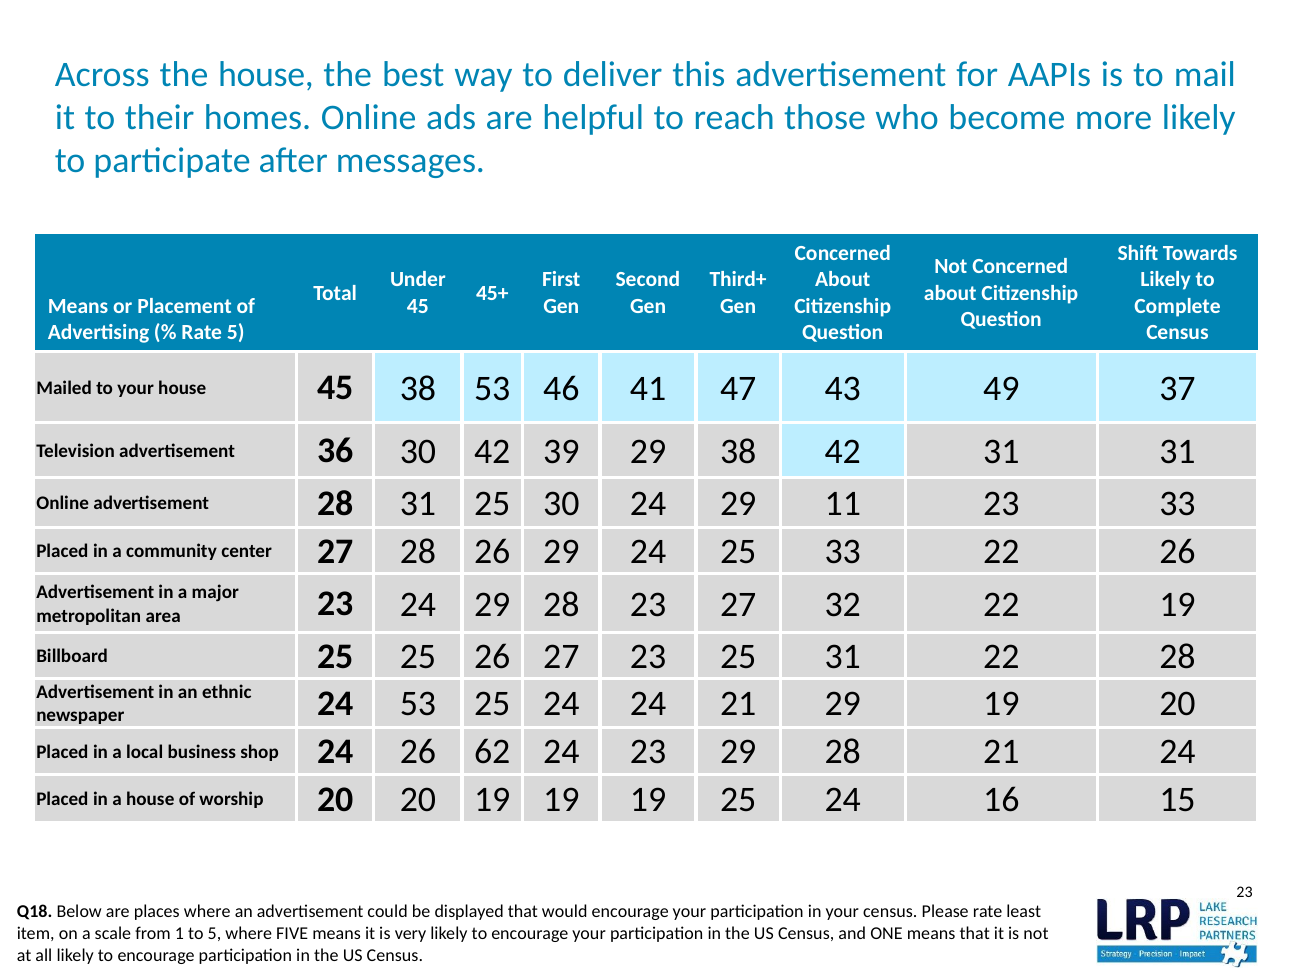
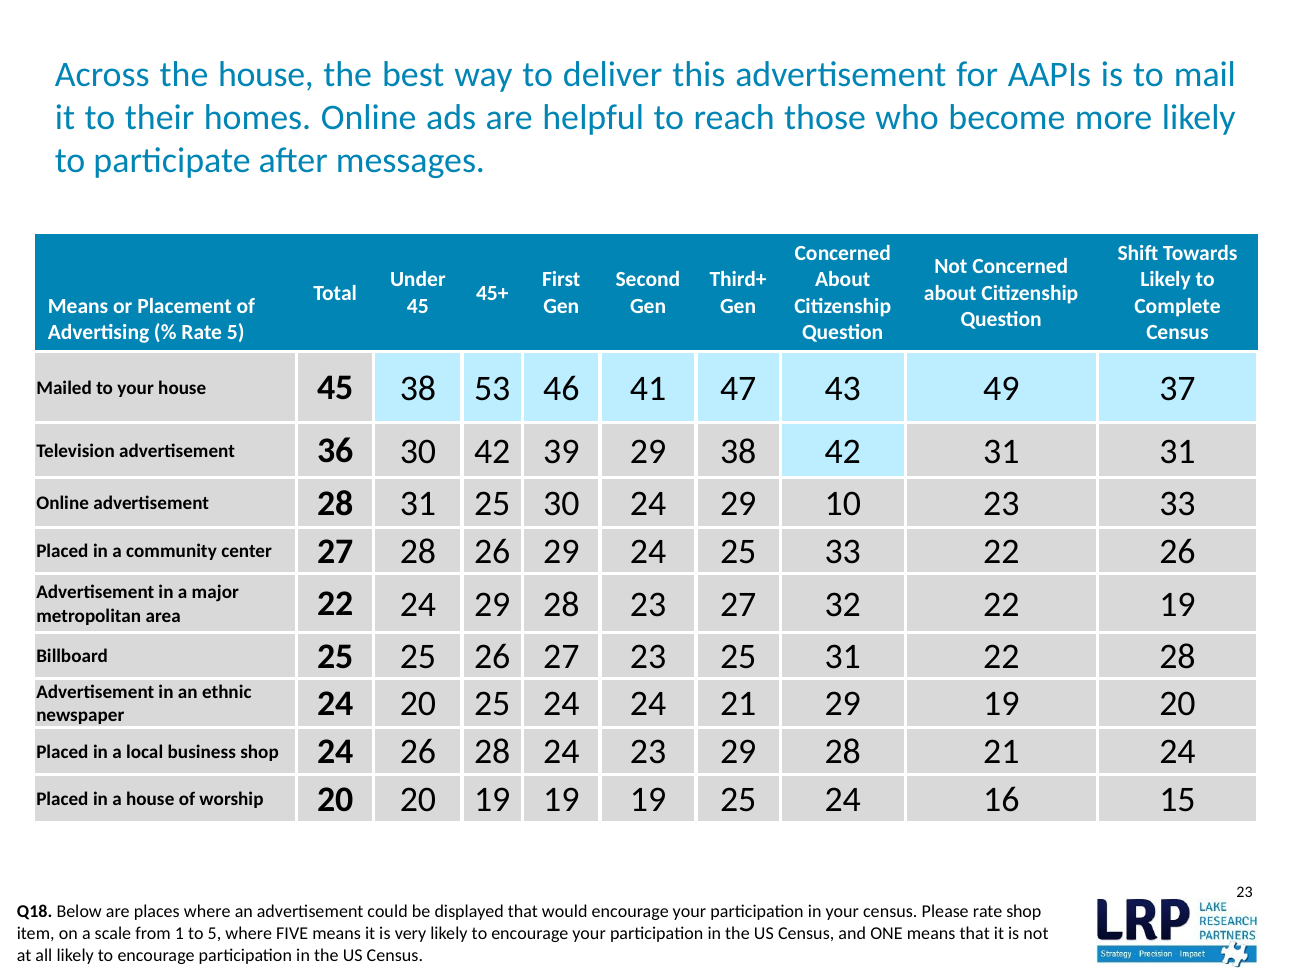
11: 11 -> 10
area 23: 23 -> 22
24 53: 53 -> 20
26 62: 62 -> 28
rate least: least -> shop
